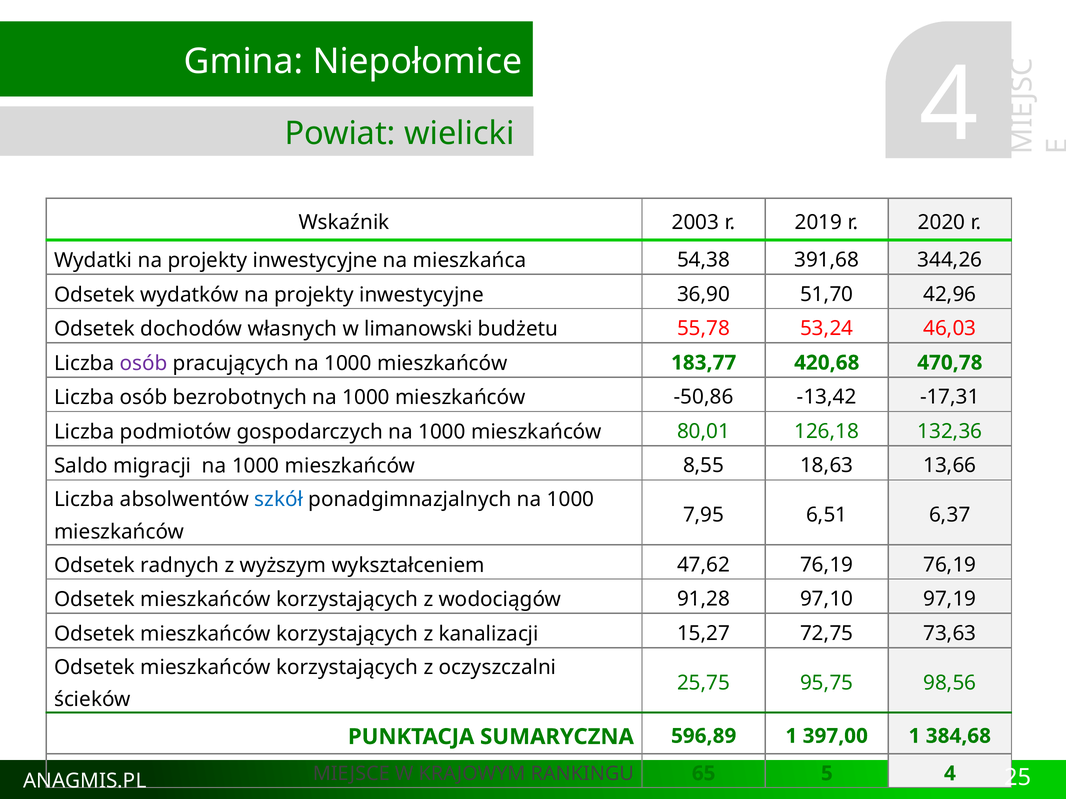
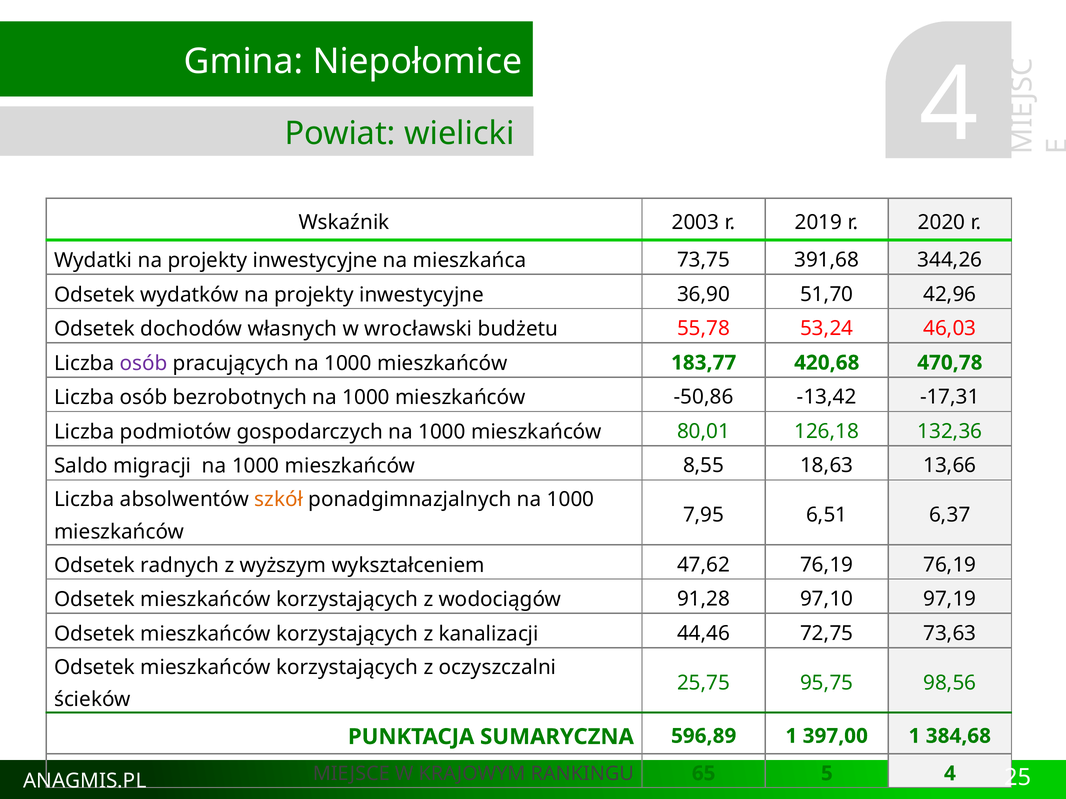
54,38: 54,38 -> 73,75
limanowski: limanowski -> wrocławski
szkół colour: blue -> orange
15,27: 15,27 -> 44,46
